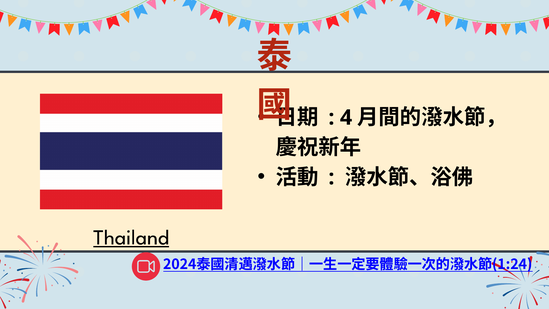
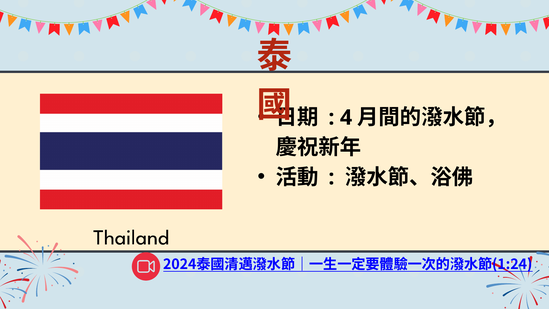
Thailand underline: present -> none
